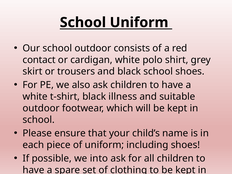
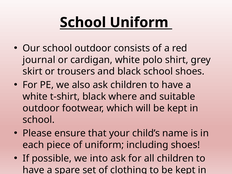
contact: contact -> journal
illness: illness -> where
